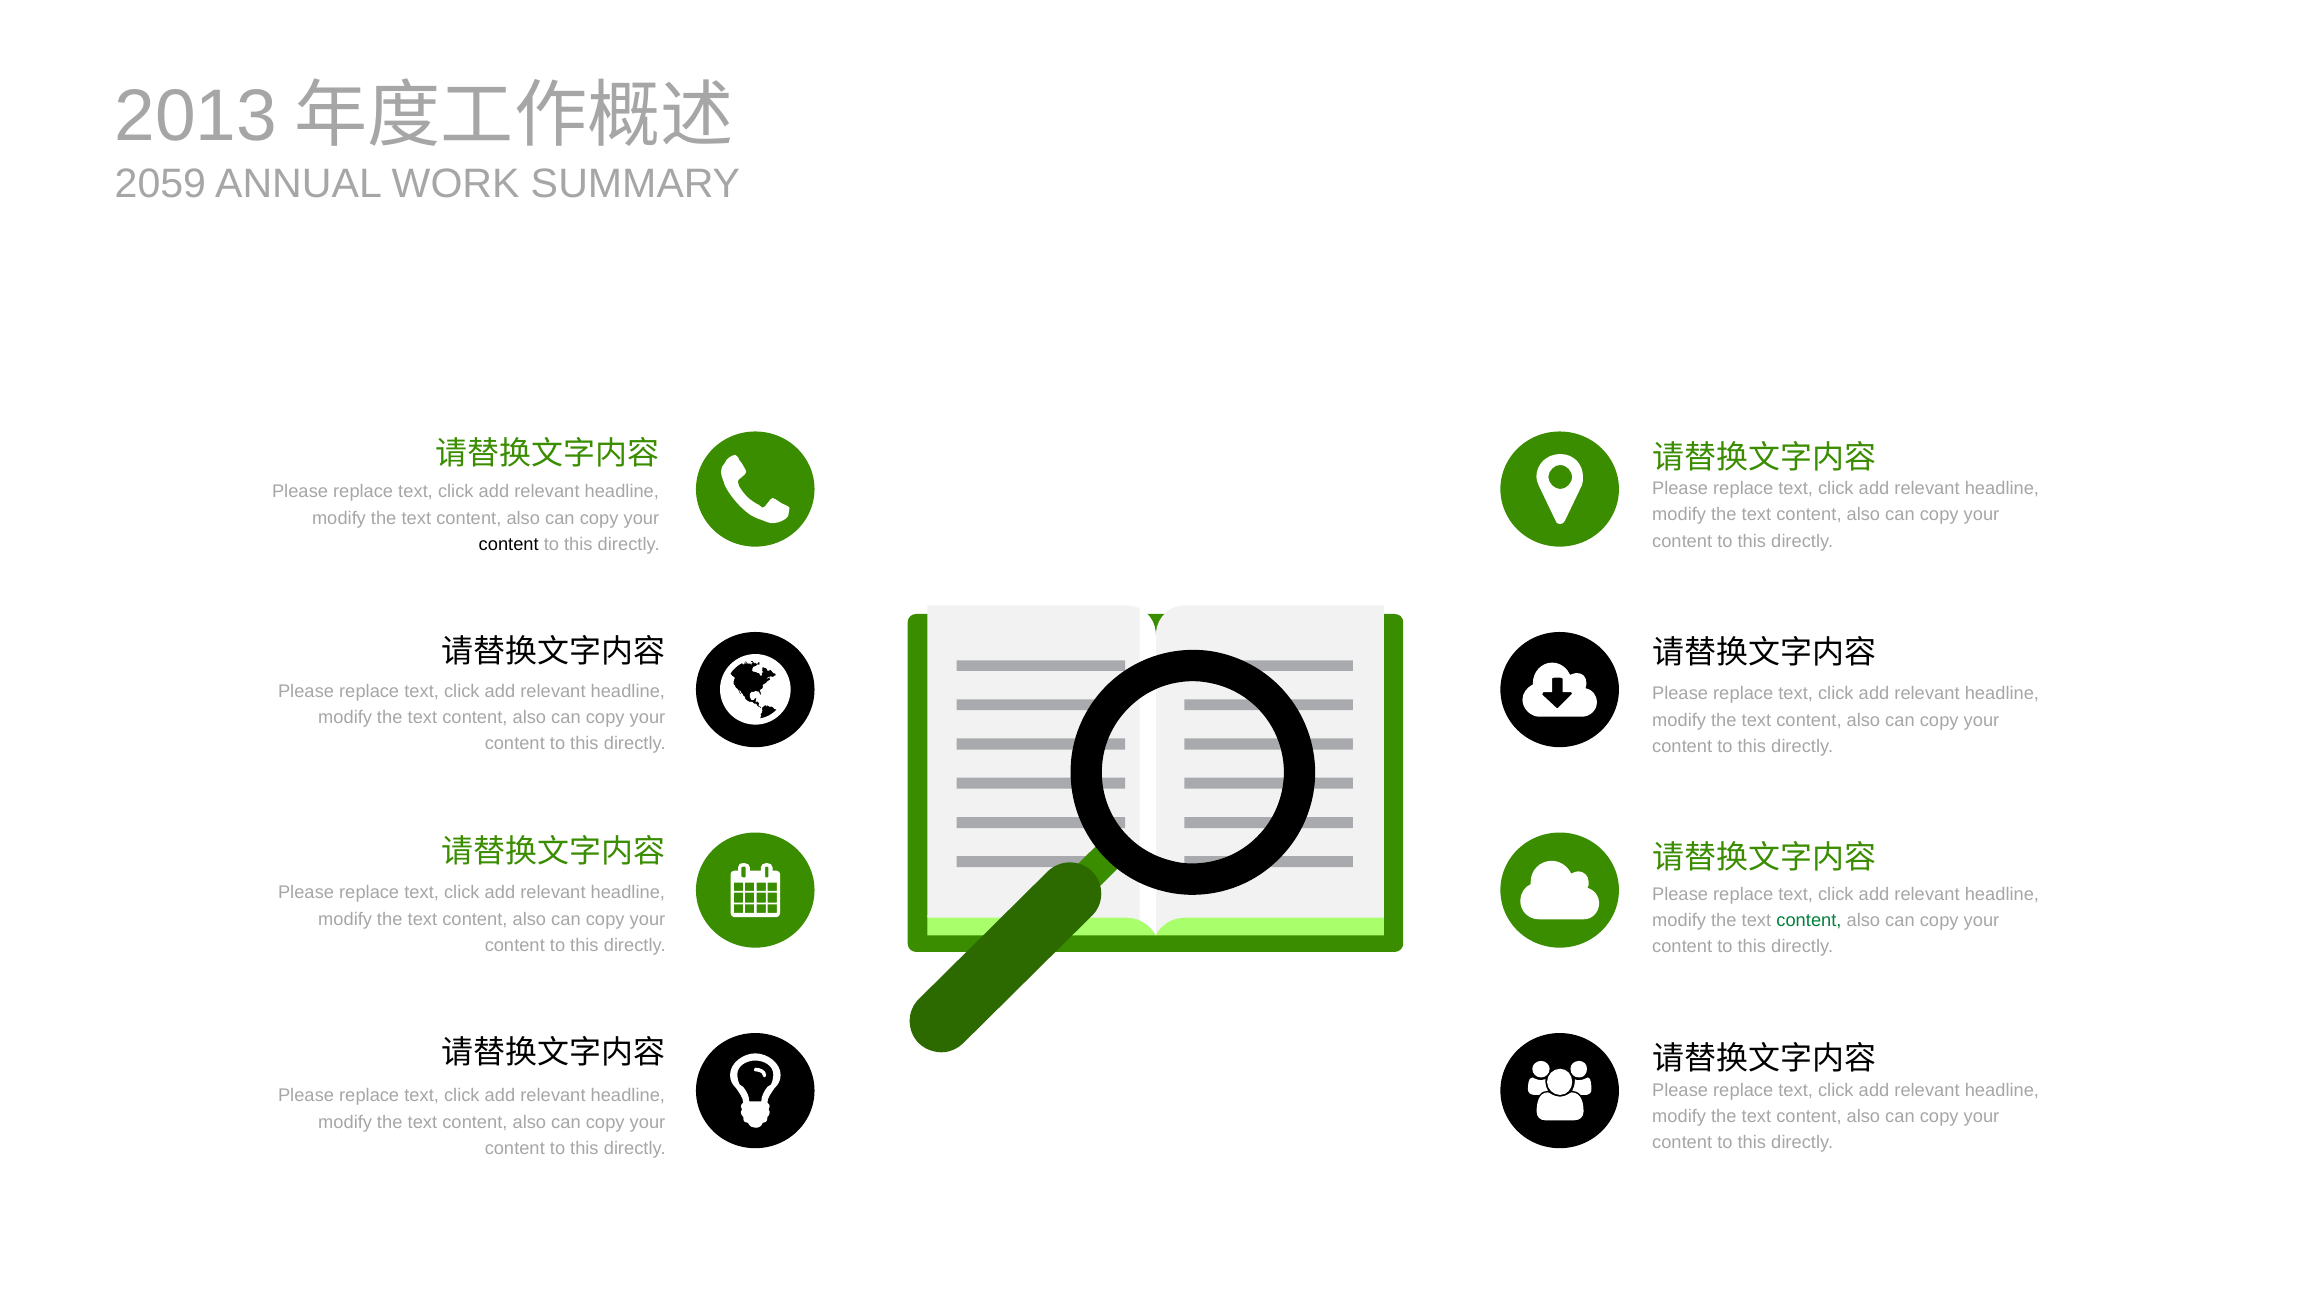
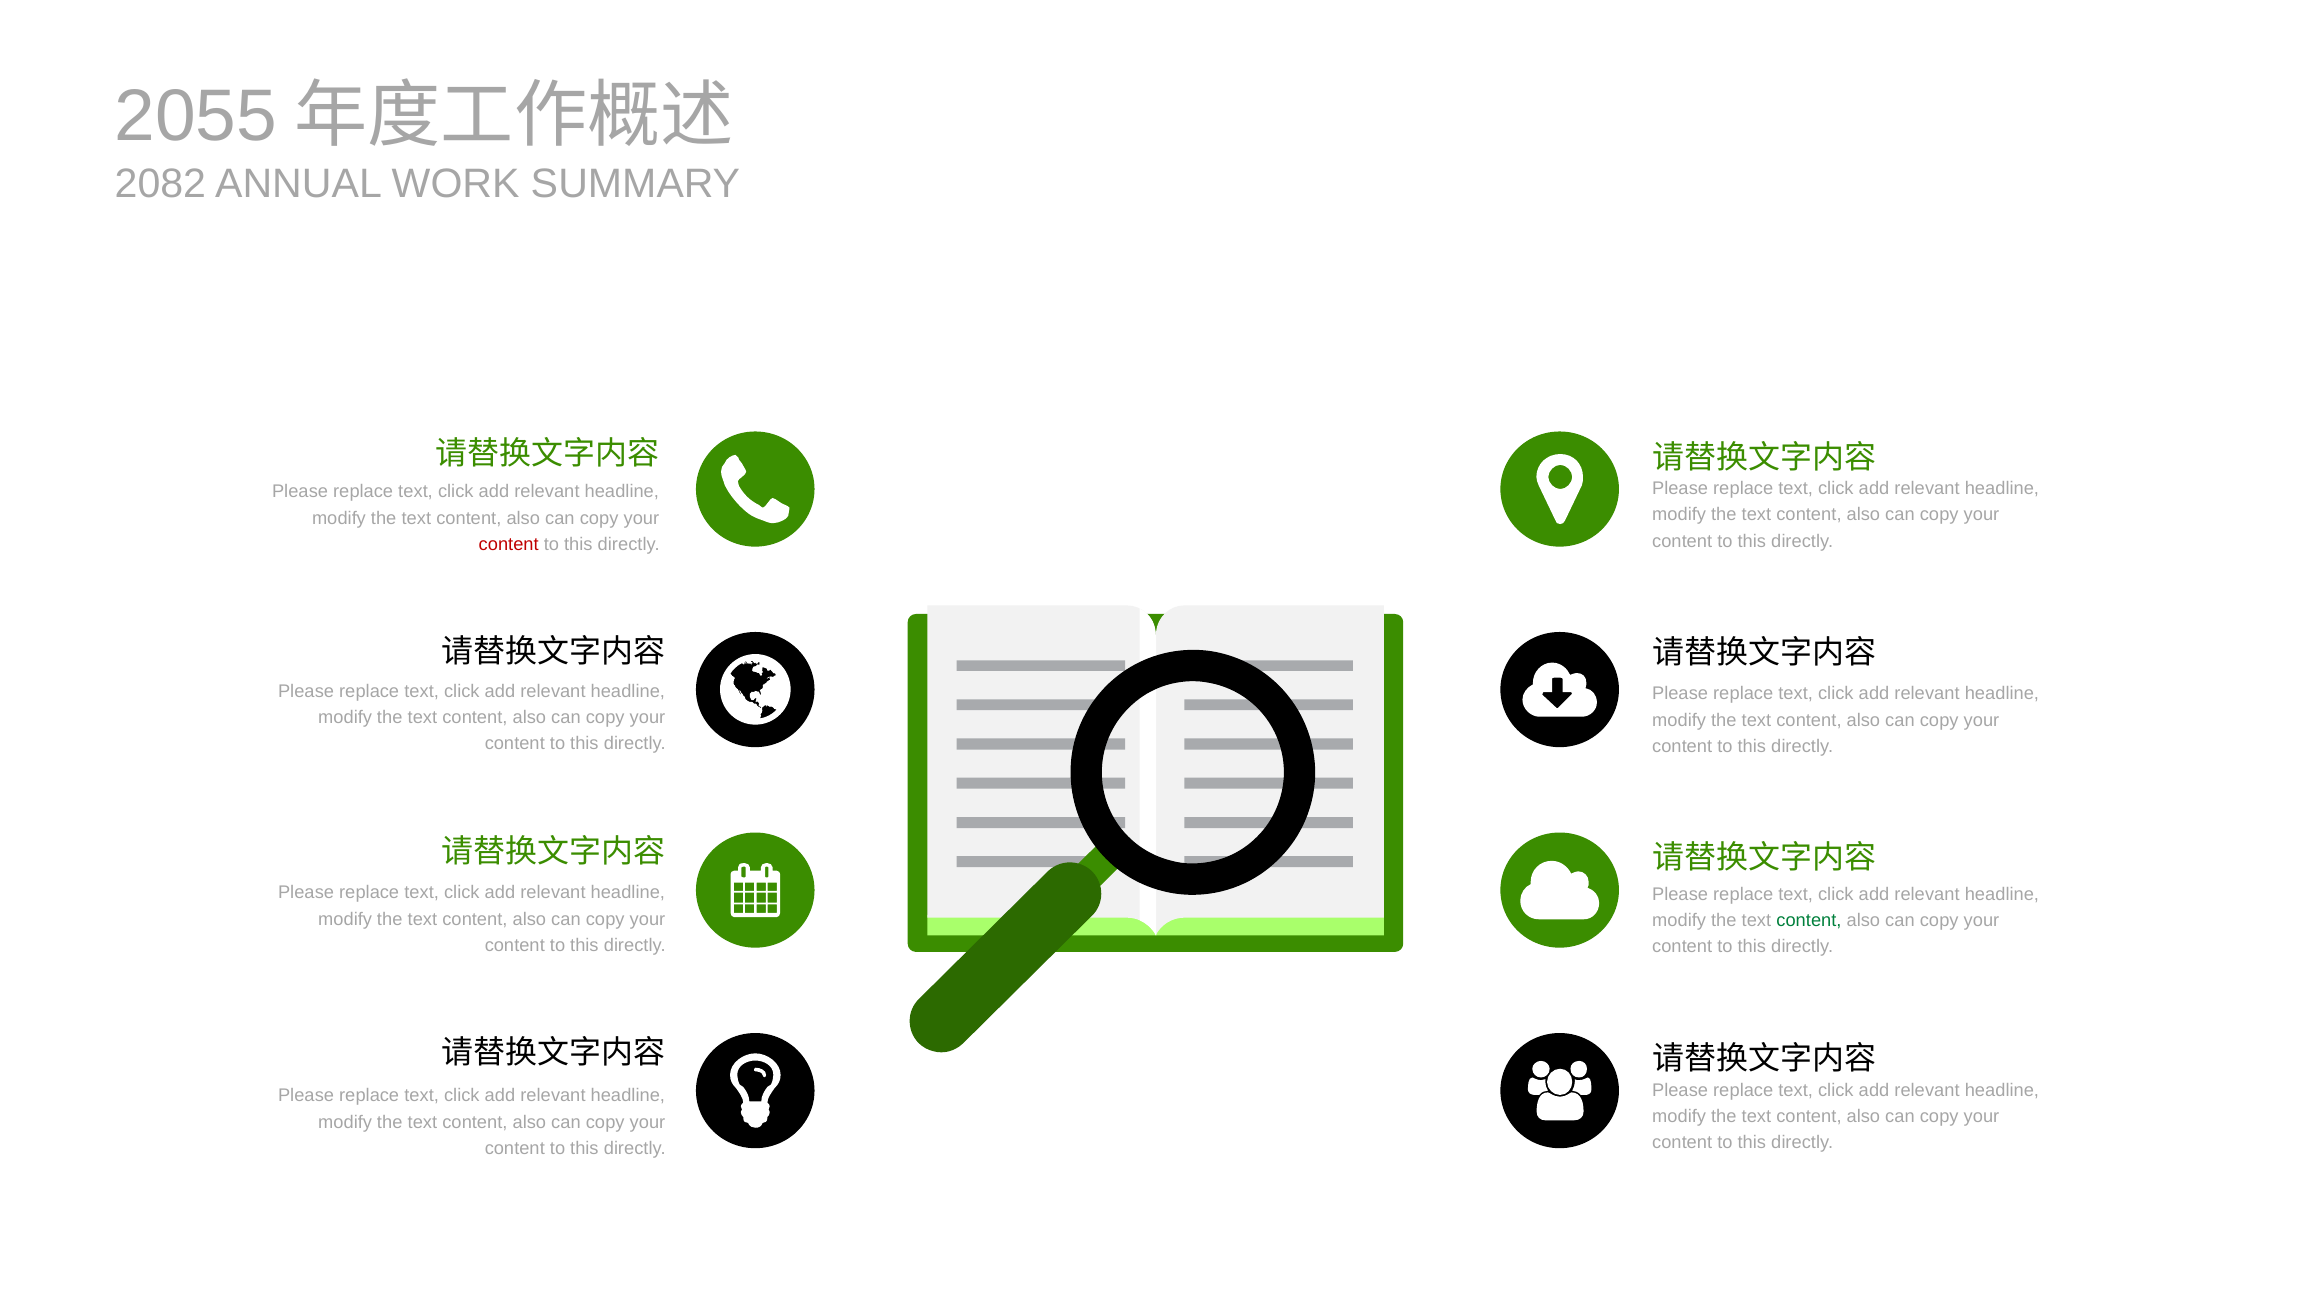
2013: 2013 -> 2055
2059: 2059 -> 2082
content at (509, 544) colour: black -> red
